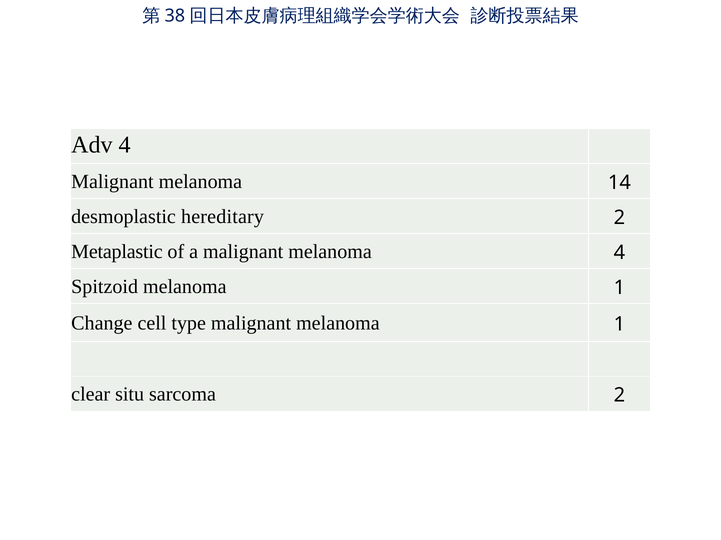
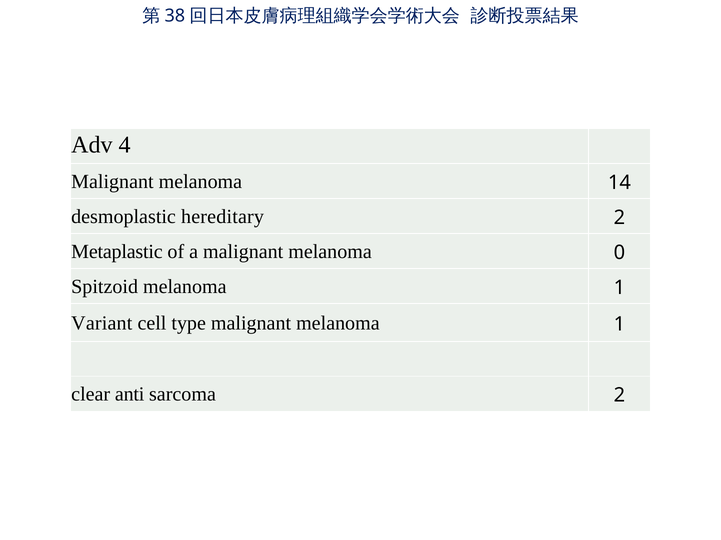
melanoma 4: 4 -> 0
Change: Change -> Variant
situ: situ -> anti
